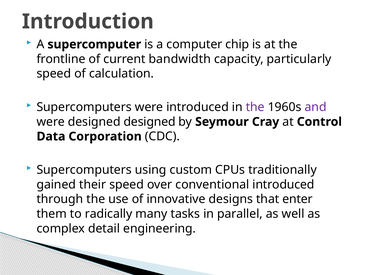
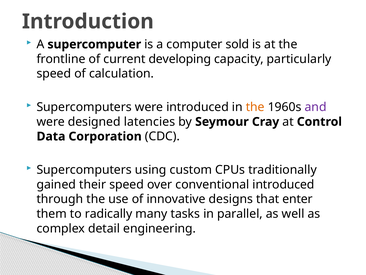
chip: chip -> sold
bandwidth: bandwidth -> developing
the at (255, 107) colour: purple -> orange
designed designed: designed -> latencies
